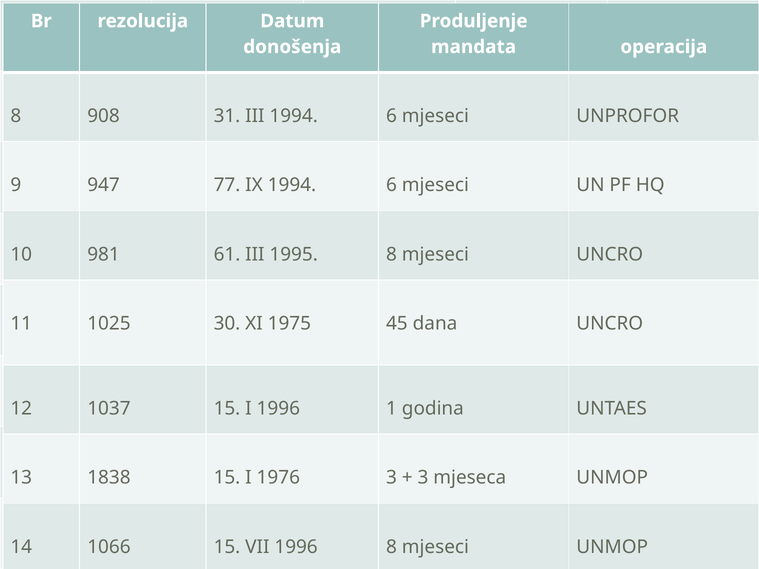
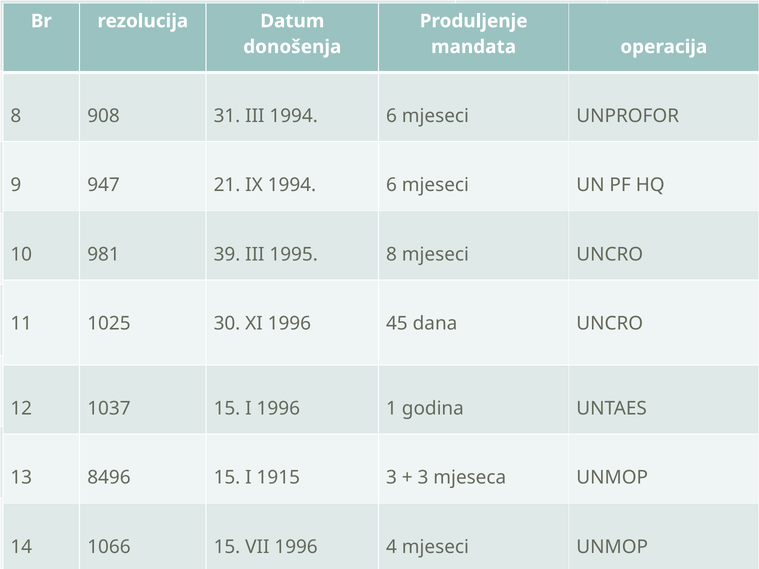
77: 77 -> 21
61: 61 -> 39
XI 1975: 1975 -> 1996
1838: 1838 -> 8496
1976: 1976 -> 1915
1996 8: 8 -> 4
